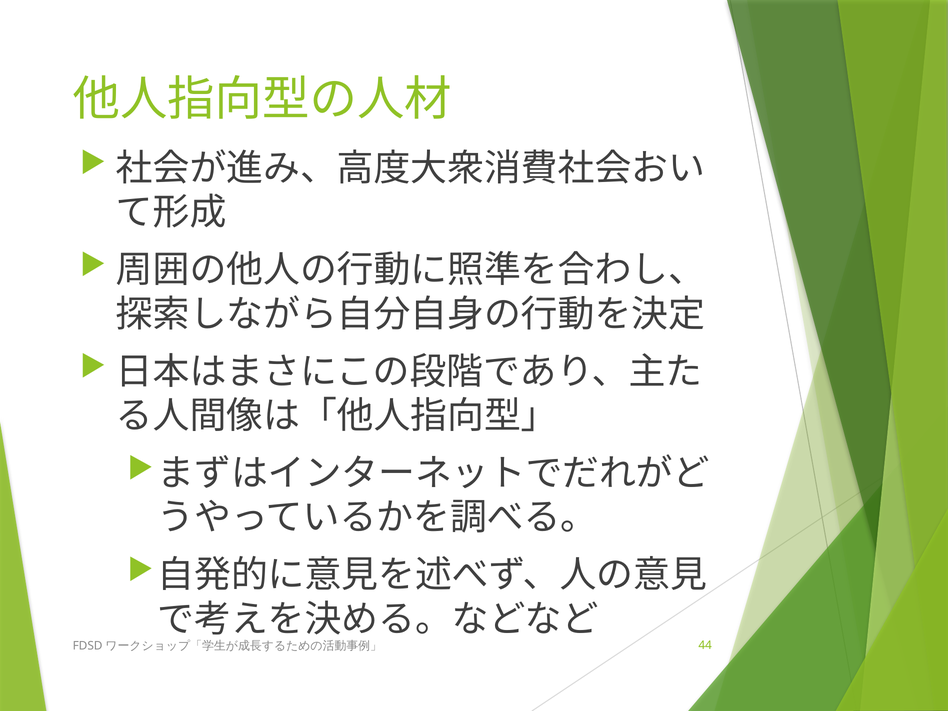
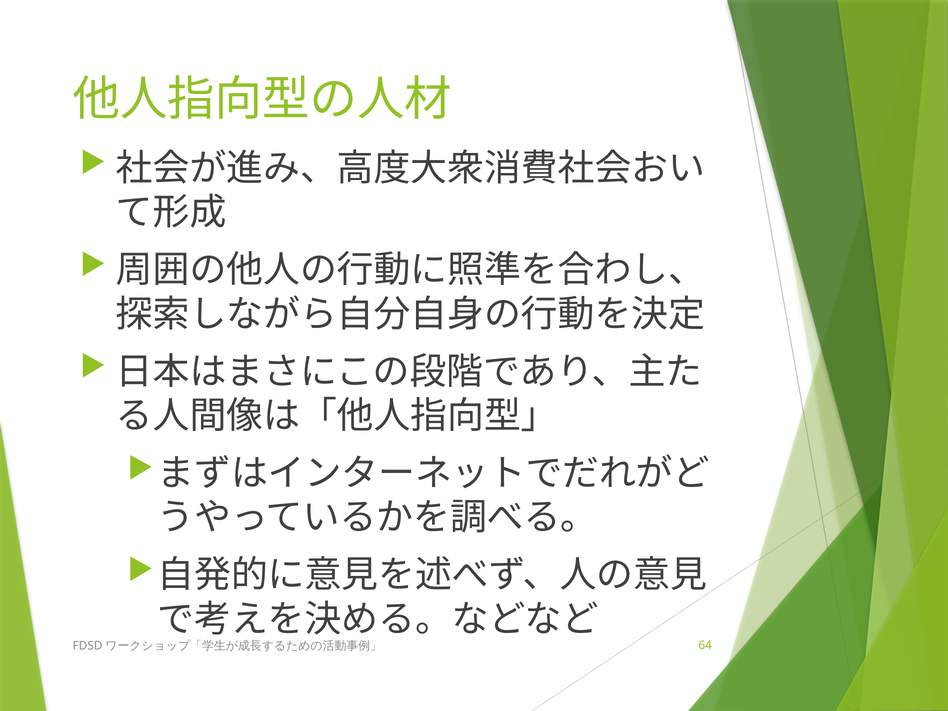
44: 44 -> 64
